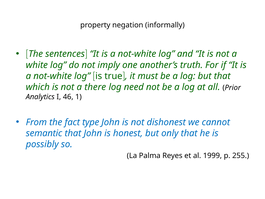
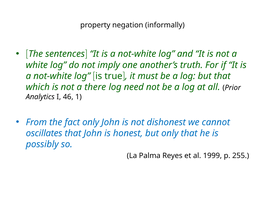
fact type: type -> only
semantic: semantic -> oscillates
